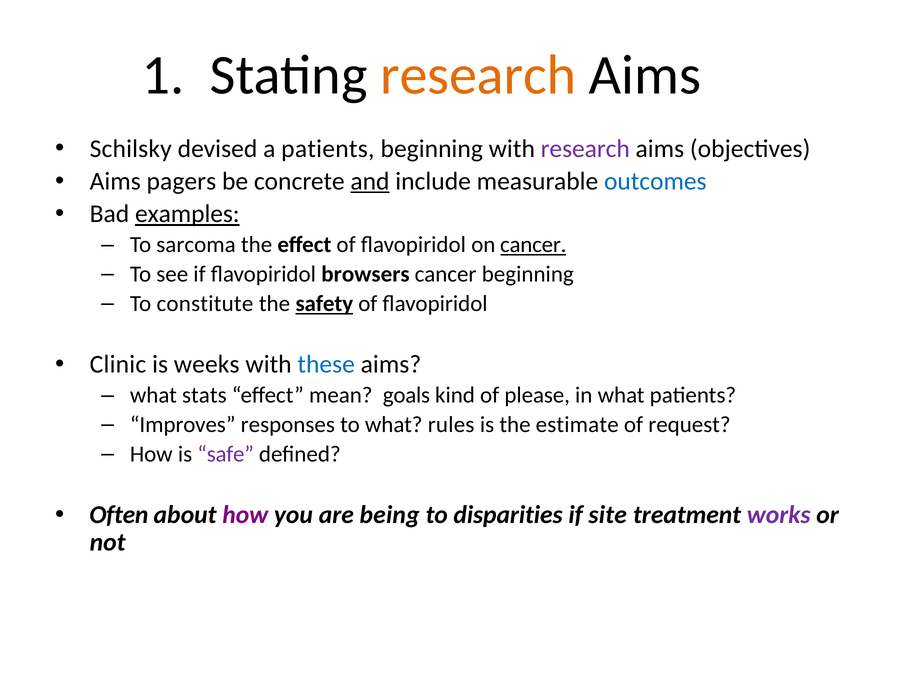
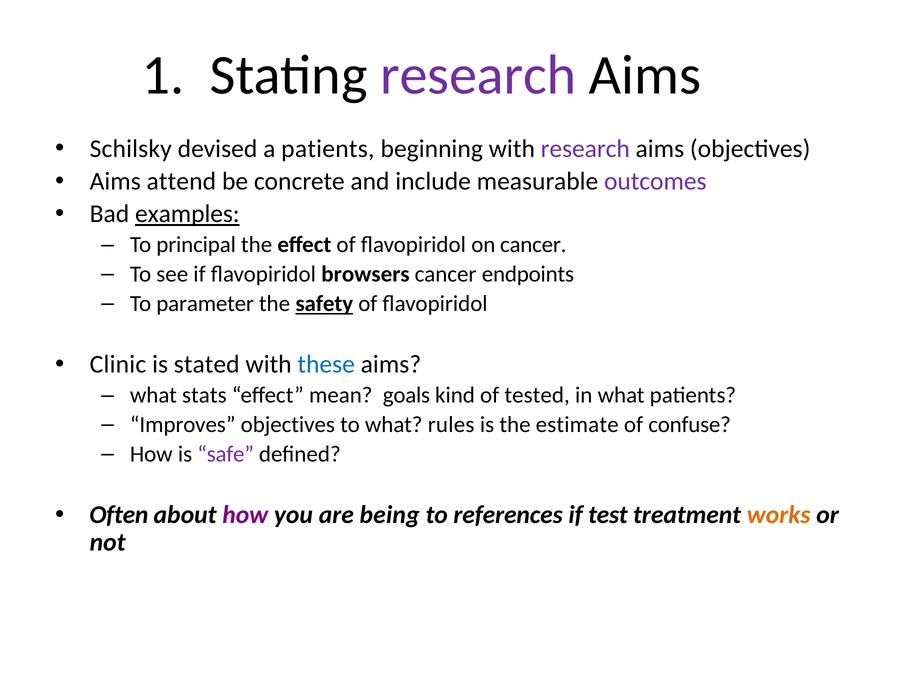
research at (478, 75) colour: orange -> purple
pagers: pagers -> attend
and underline: present -> none
outcomes colour: blue -> purple
sarcoma: sarcoma -> principal
cancer at (533, 245) underline: present -> none
cancer beginning: beginning -> endpoints
constitute: constitute -> parameter
weeks: weeks -> stated
please: please -> tested
Improves responses: responses -> objectives
request: request -> confuse
disparities: disparities -> references
site: site -> test
works colour: purple -> orange
